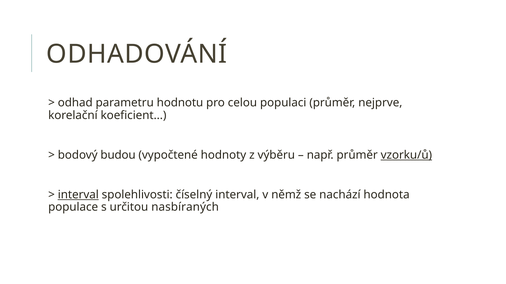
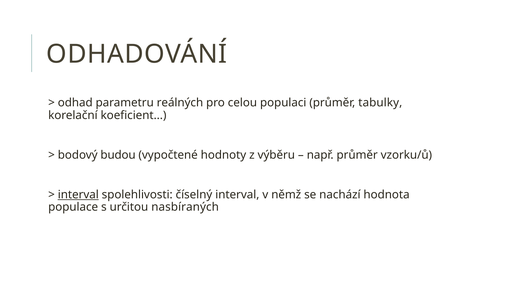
hodnotu: hodnotu -> reálných
nejprve: nejprve -> tabulky
vzorku/ů underline: present -> none
